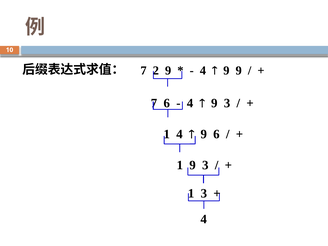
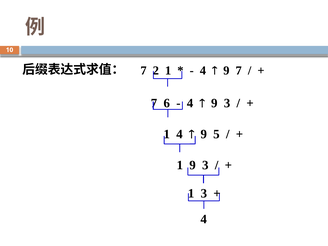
2 9: 9 -> 1
9 9: 9 -> 7
9 6: 6 -> 5
